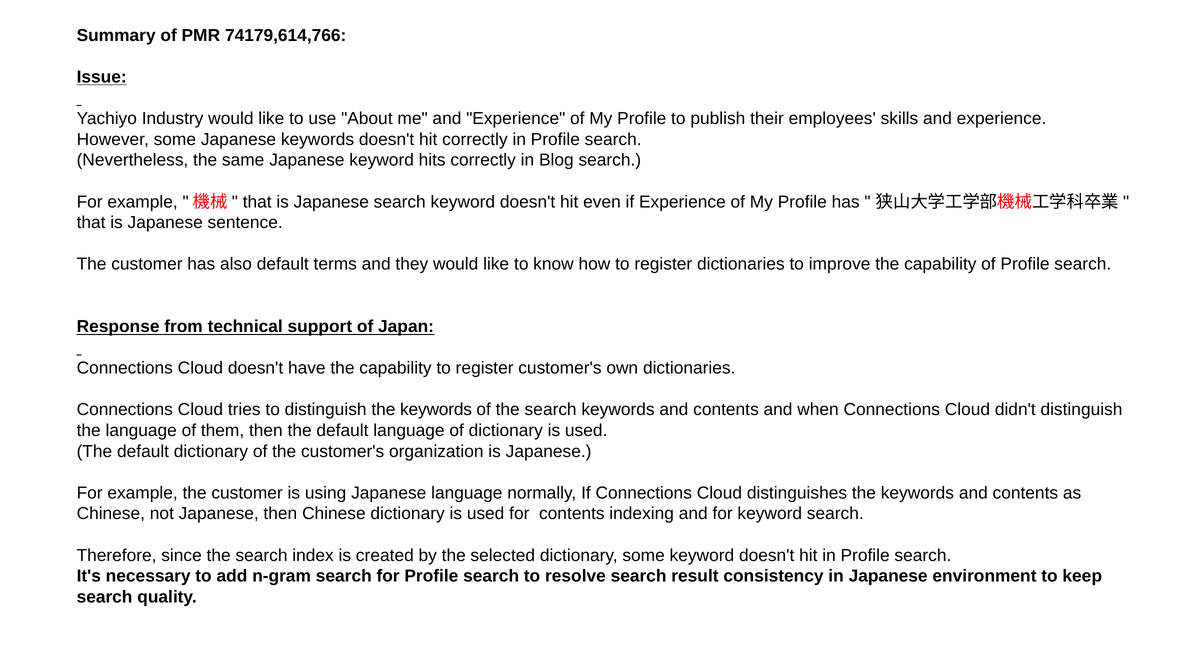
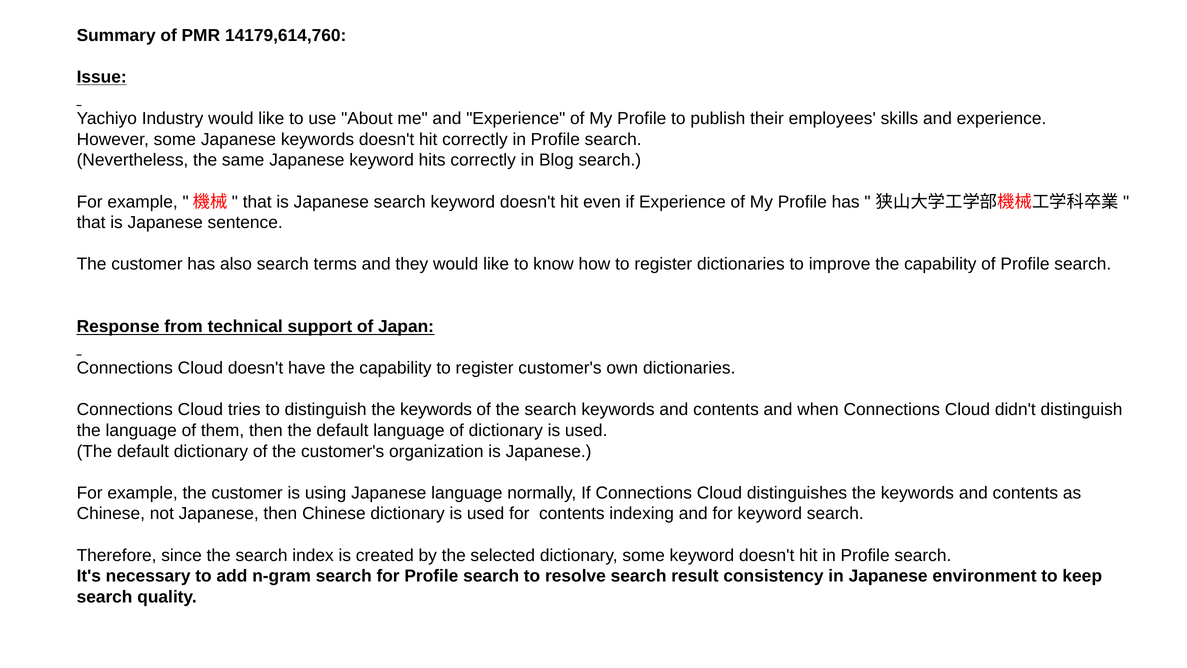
74179,614,766: 74179,614,766 -> 14179,614,760
also default: default -> search
